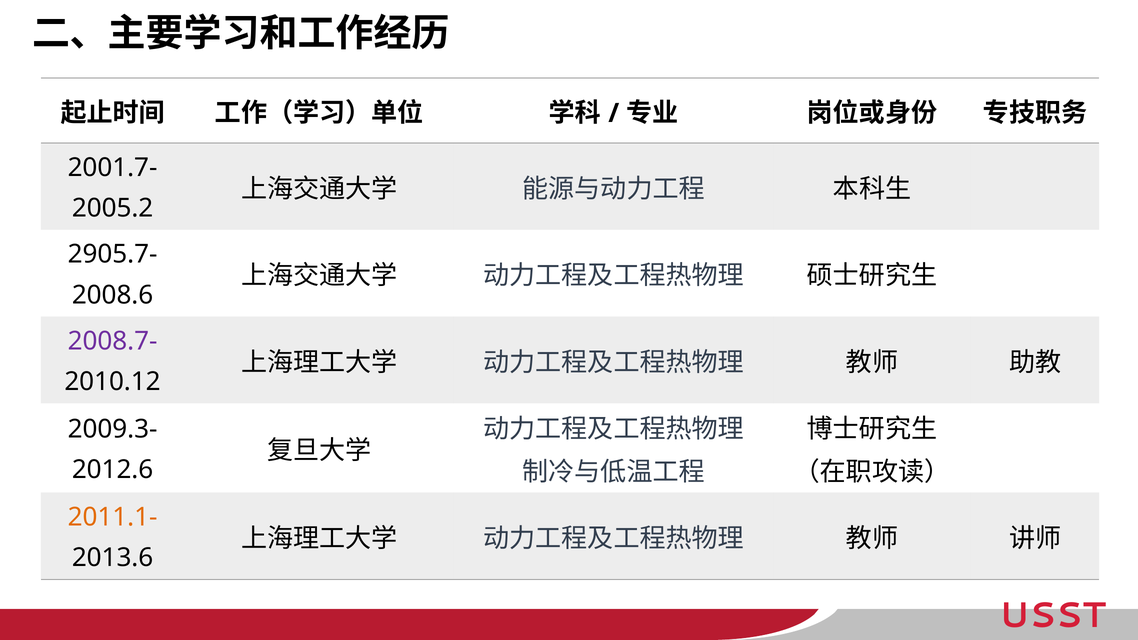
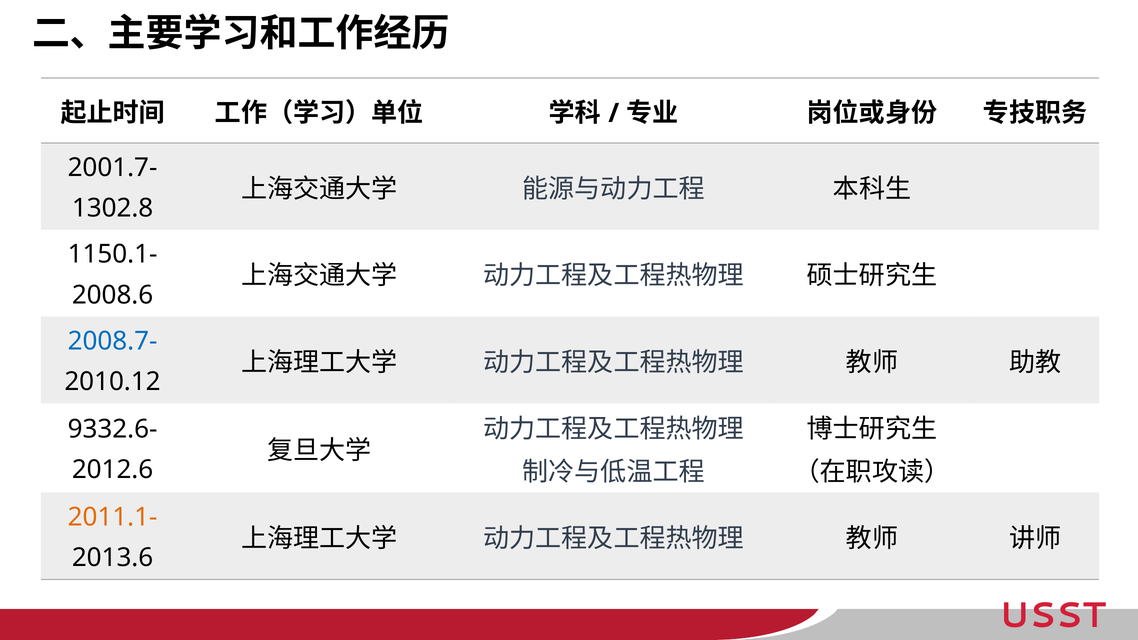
2005.2: 2005.2 -> 1302.8
2905.7-: 2905.7- -> 1150.1-
2008.7- colour: purple -> blue
2009.3-: 2009.3- -> 9332.6-
